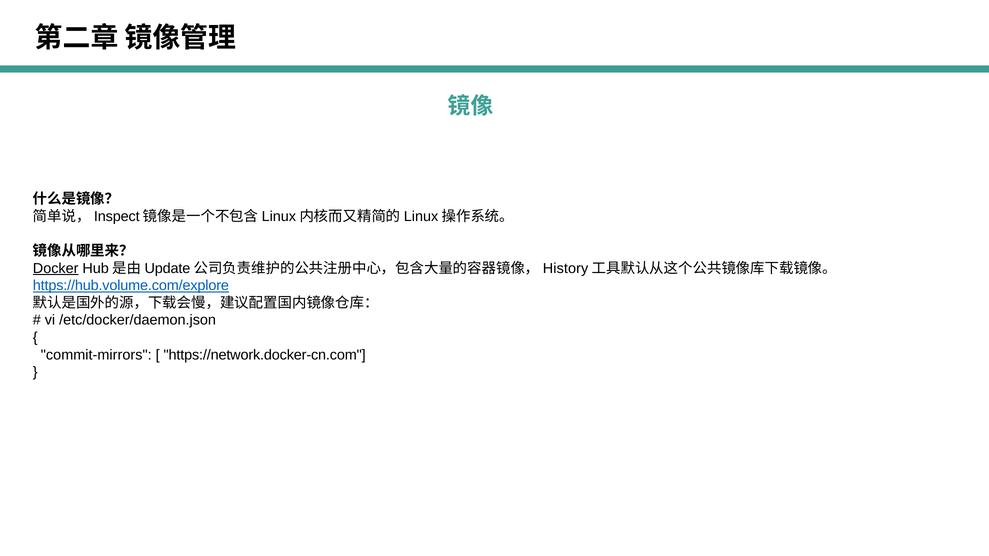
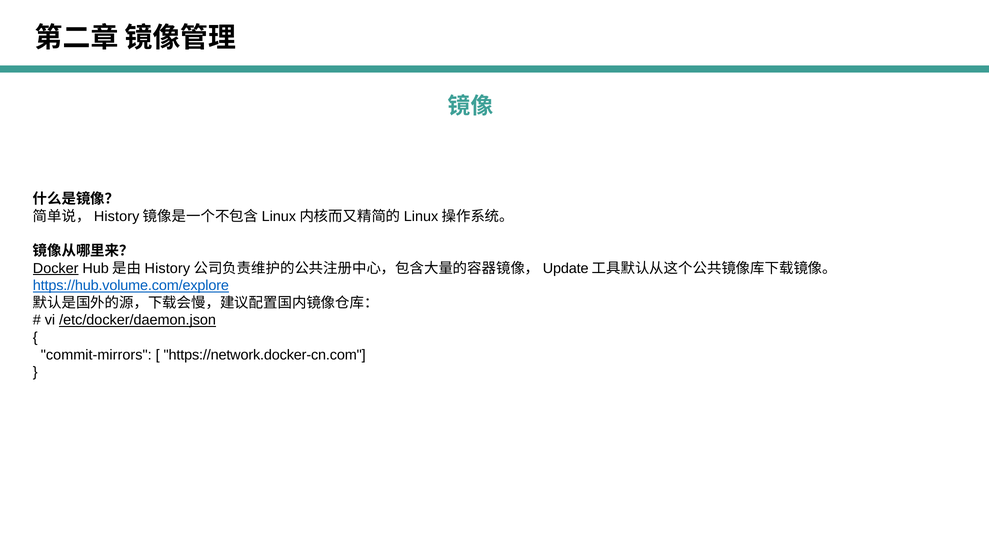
Inspect at (117, 216): Inspect -> History
Update at (167, 268): Update -> History
History: History -> Update
/etc/docker/daemon.json underline: none -> present
